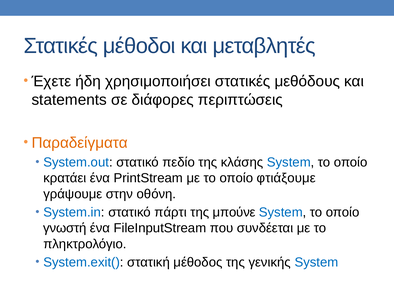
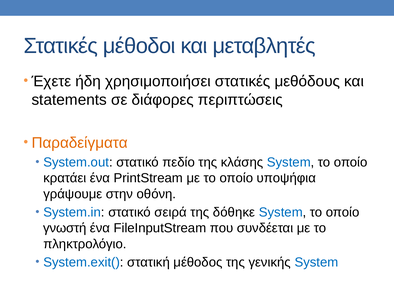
φτιάξουμε: φτιάξουμε -> υποψήφια
πάρτι: πάρτι -> σειρά
μπούνε: μπούνε -> δόθηκε
